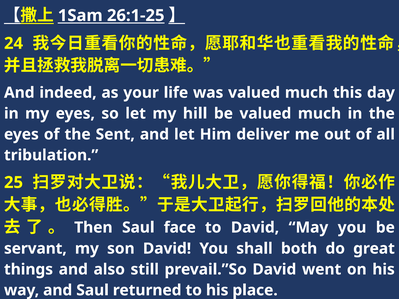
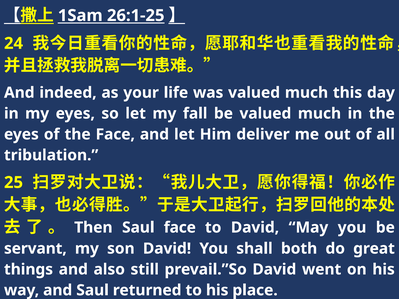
hill: hill -> fall
the Sent: Sent -> Face
